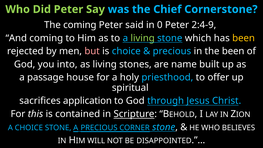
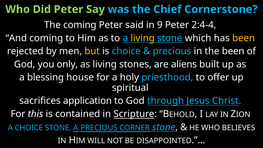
0: 0 -> 9
2:4-9: 2:4-9 -> 2:4-4
living at (143, 38) colour: light green -> yellow
but colour: pink -> yellow
into: into -> only
name: name -> aliens
passage: passage -> blessing
